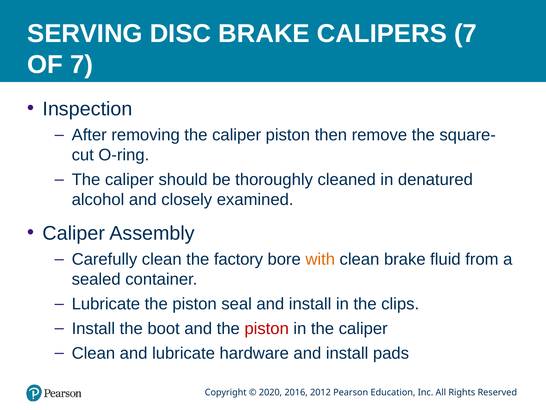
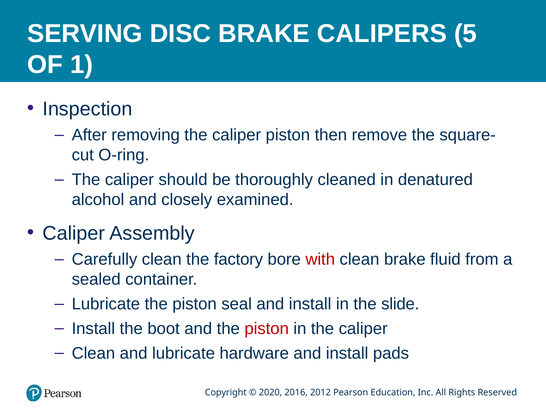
CALIPERS 7: 7 -> 5
OF 7: 7 -> 1
with colour: orange -> red
clips: clips -> slide
